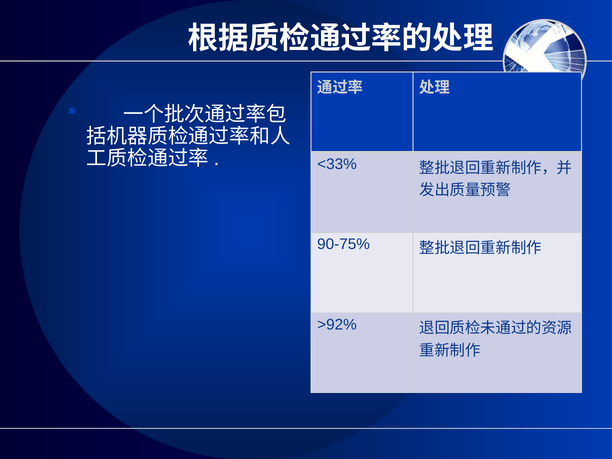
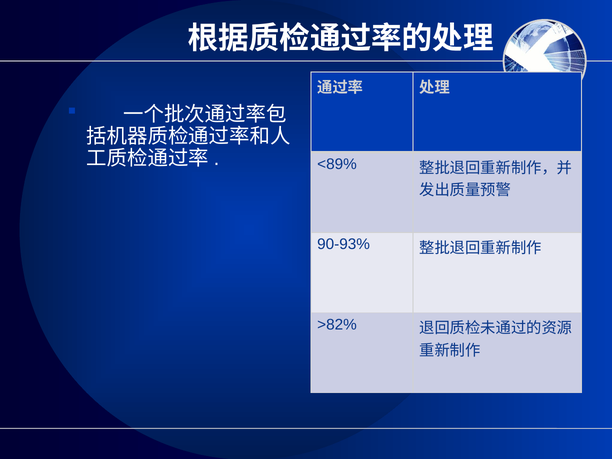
<33%: <33% -> <89%
90-75%: 90-75% -> 90-93%
>92%: >92% -> >82%
